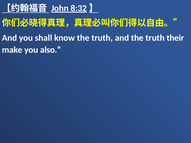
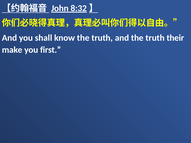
also: also -> first
